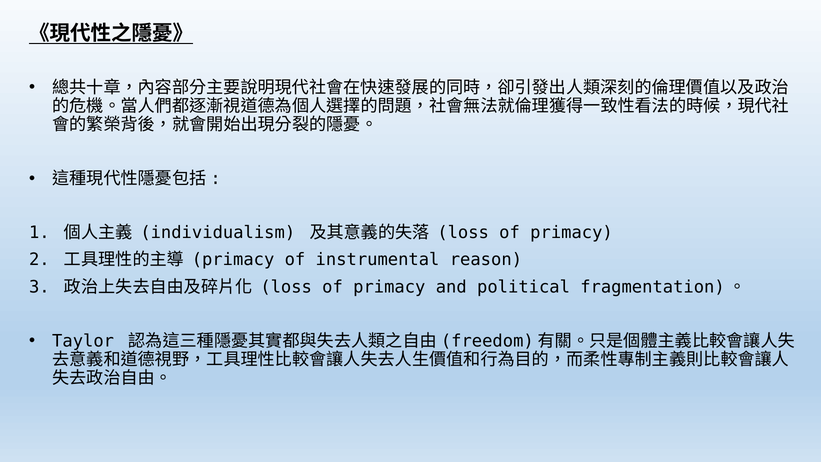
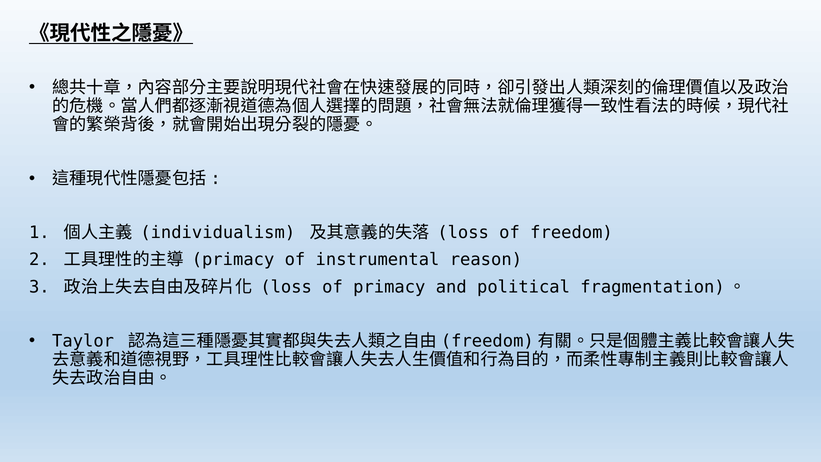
primacy at (572, 233): primacy -> freedom
